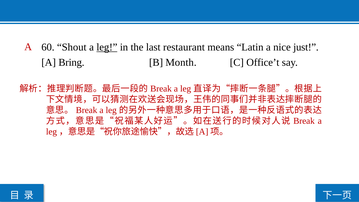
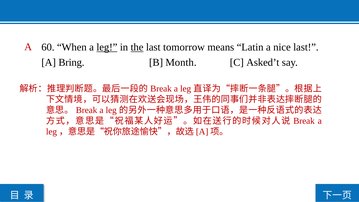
Shout: Shout -> When
the underline: none -> present
restaurant: restaurant -> tomorrow
nice just: just -> last
Office’t: Office’t -> Asked’t
